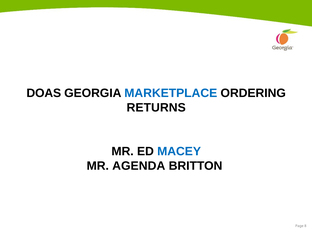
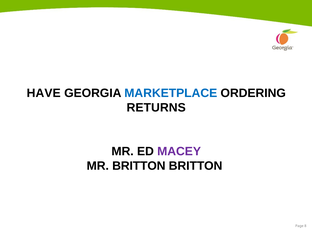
DOAS: DOAS -> HAVE
MACEY colour: blue -> purple
MR AGENDA: AGENDA -> BRITTON
